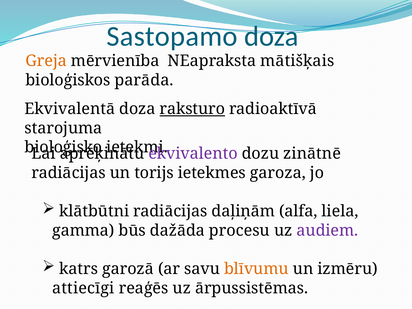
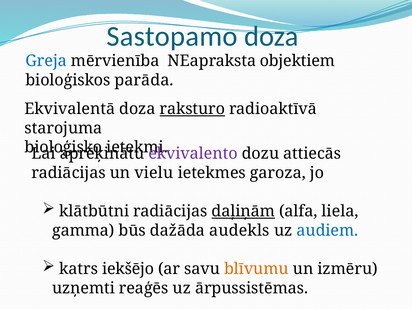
Greja colour: orange -> blue
mātišķais: mātišķais -> objektiem
zinātnē: zinātnē -> attiecās
torijs: torijs -> vielu
daļiņām underline: none -> present
procesu: procesu -> audekls
audiem colour: purple -> blue
garozā: garozā -> iekšējo
attiecīgi: attiecīgi -> uzņemti
